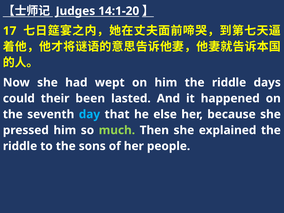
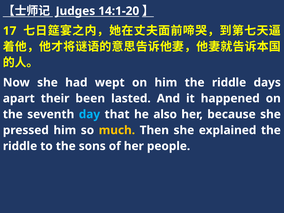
could: could -> apart
else: else -> also
much colour: light green -> yellow
